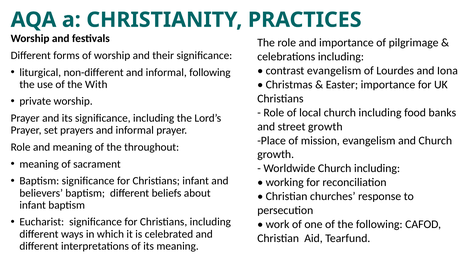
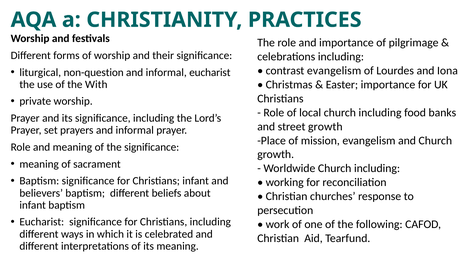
non-different: non-different -> non-question
informal following: following -> eucharist
the throughout: throughout -> significance
